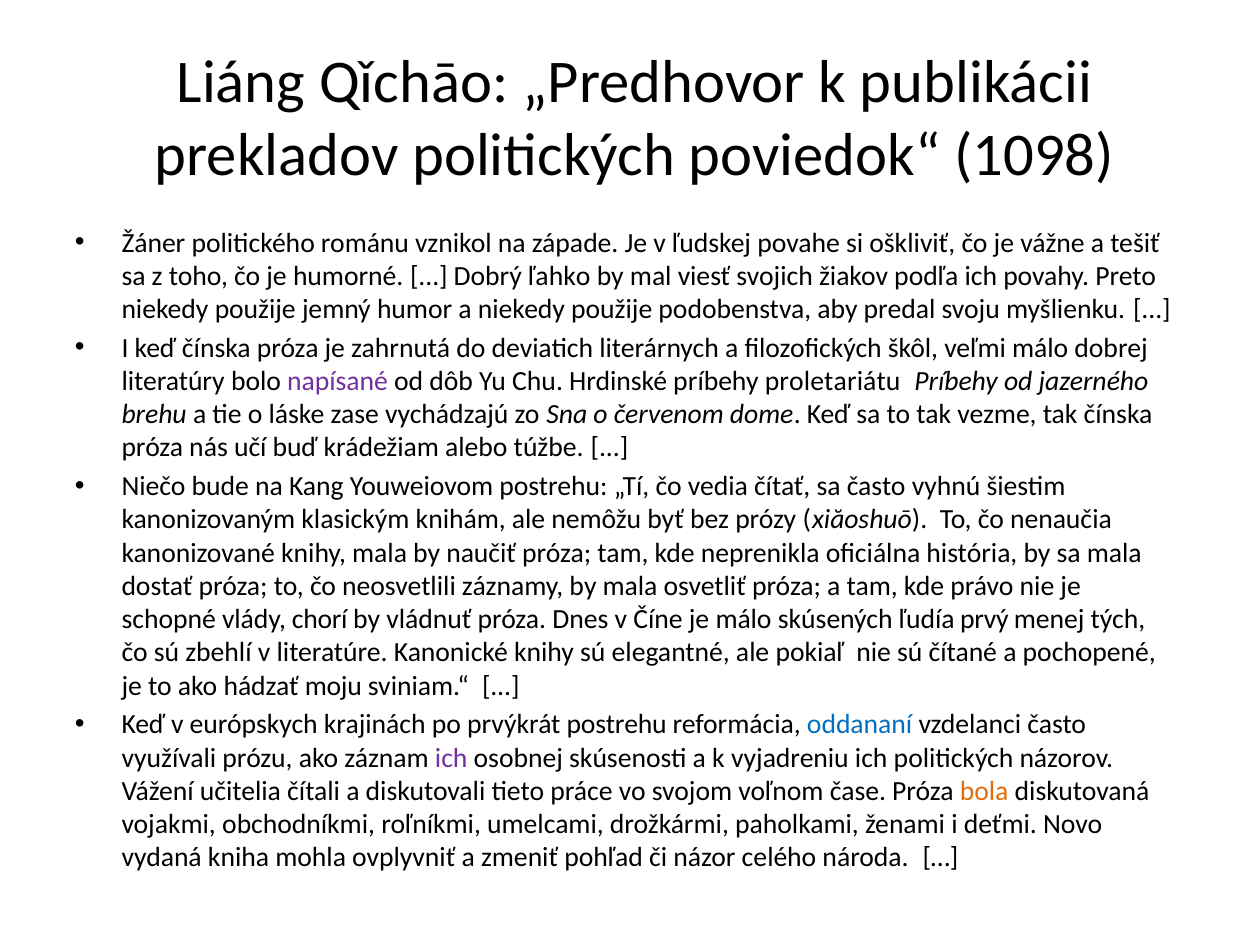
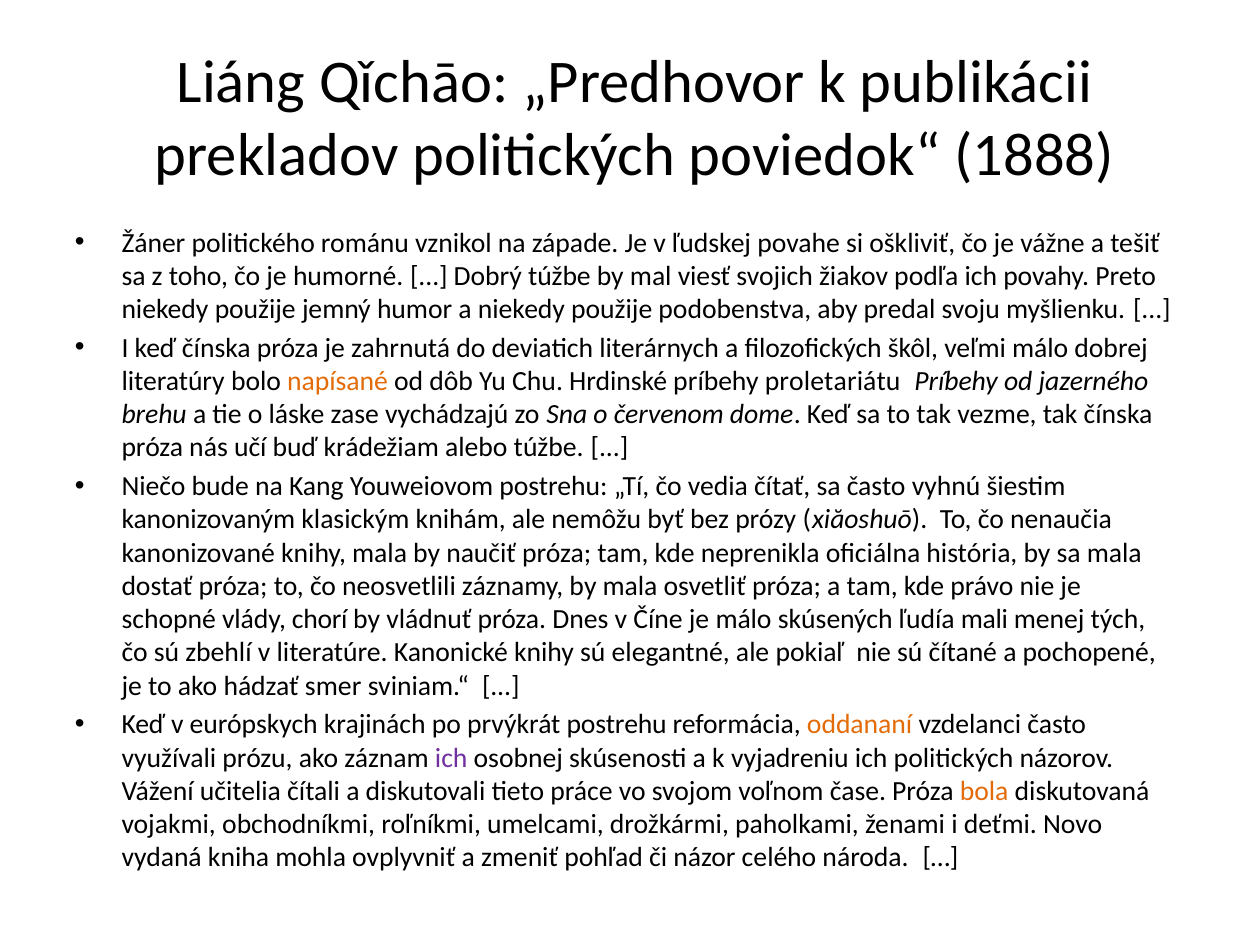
1098: 1098 -> 1888
Dobrý ľahko: ľahko -> túžbe
napísané colour: purple -> orange
prvý: prvý -> mali
moju: moju -> smer
oddananí colour: blue -> orange
